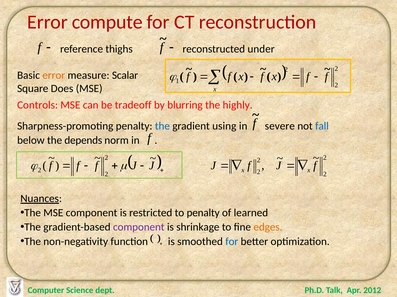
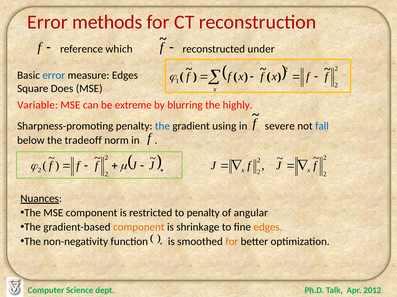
compute: compute -> methods
thighs: thighs -> which
error at (54, 75) colour: orange -> blue
measure Scalar: Scalar -> Edges
Controls: Controls -> Variable
tradeoff: tradeoff -> extreme
depends: depends -> tradeoff
learned: learned -> angular
component at (139, 228) colour: purple -> orange
for at (232, 242) colour: blue -> orange
